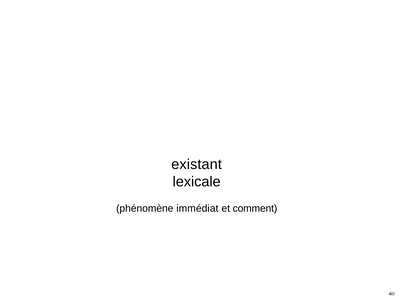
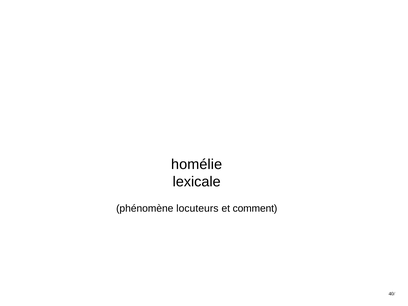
existant: existant -> homélie
immédiat: immédiat -> locuteurs
